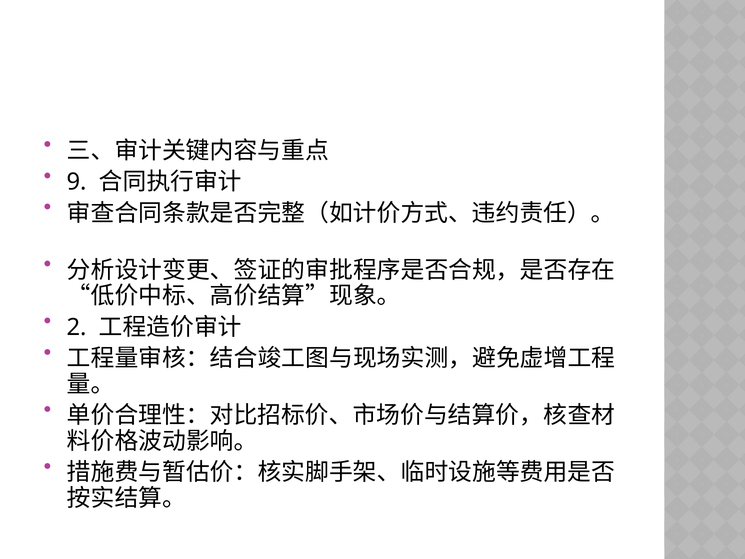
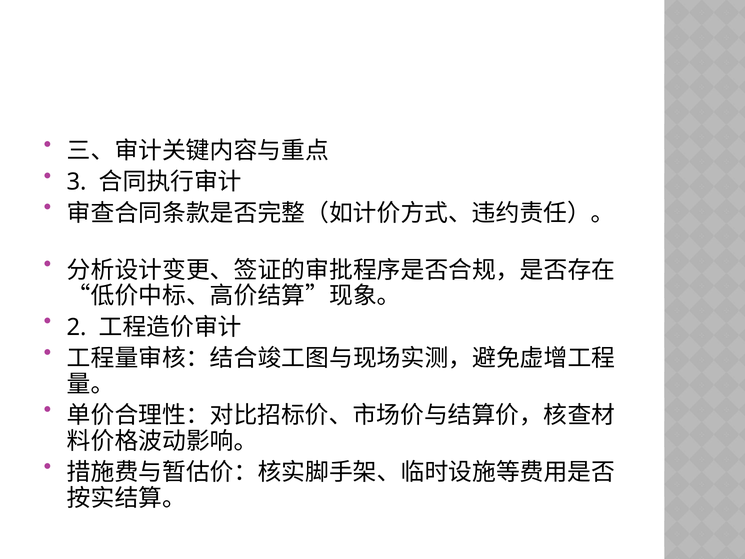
9: 9 -> 3
